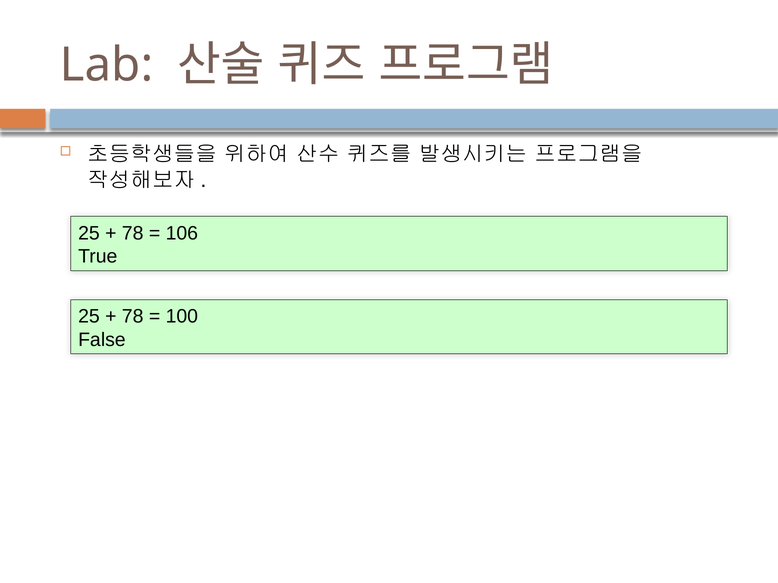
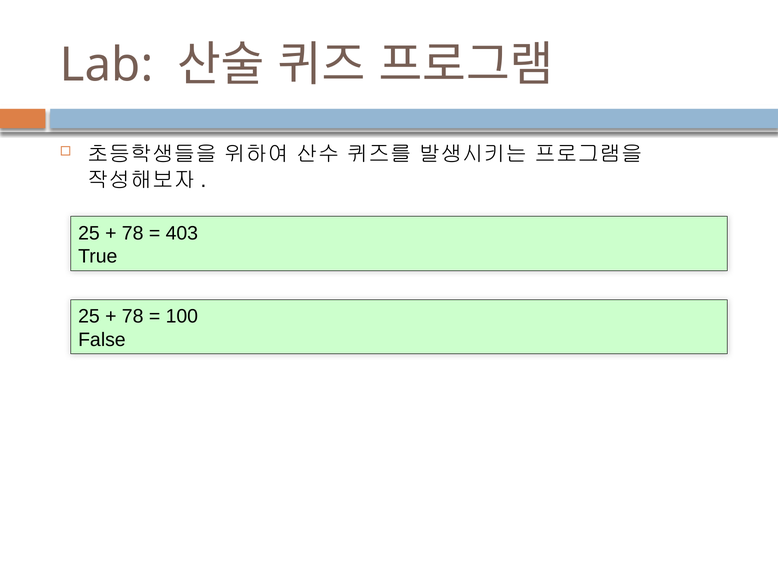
106: 106 -> 403
